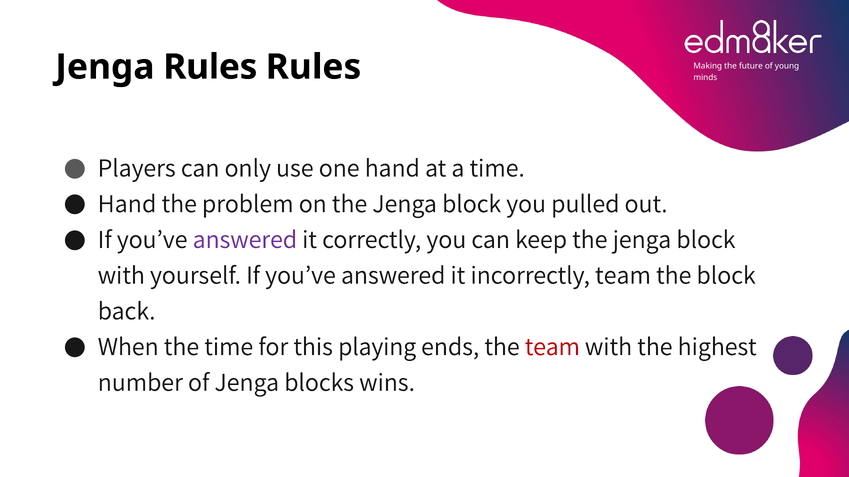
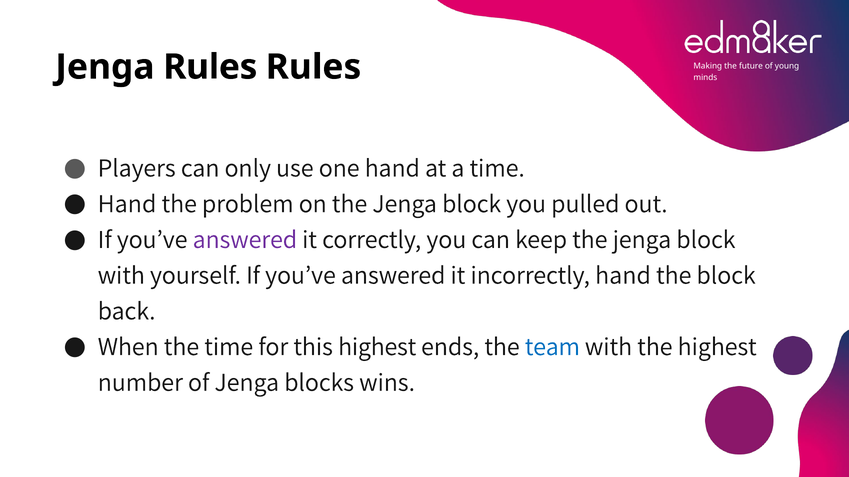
incorrectly team: team -> hand
this playing: playing -> highest
team at (552, 347) colour: red -> blue
